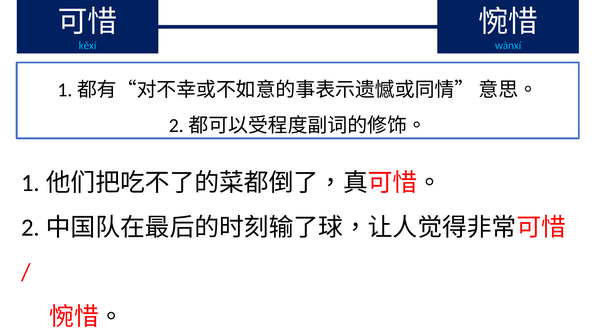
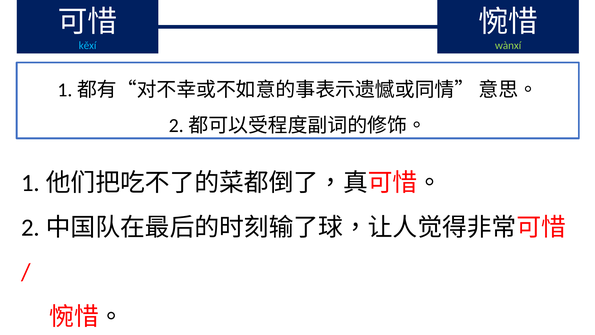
wànxí colour: light blue -> light green
